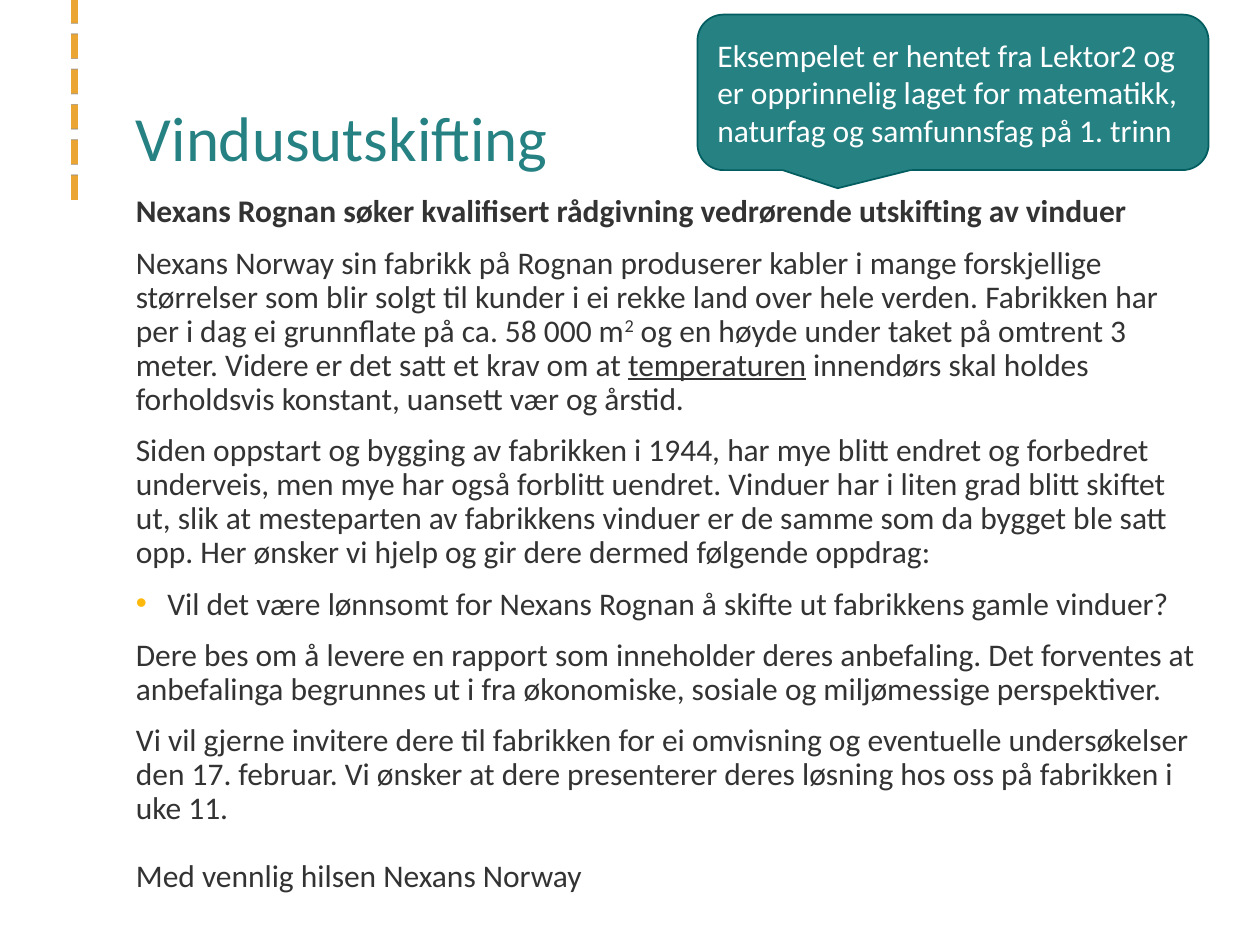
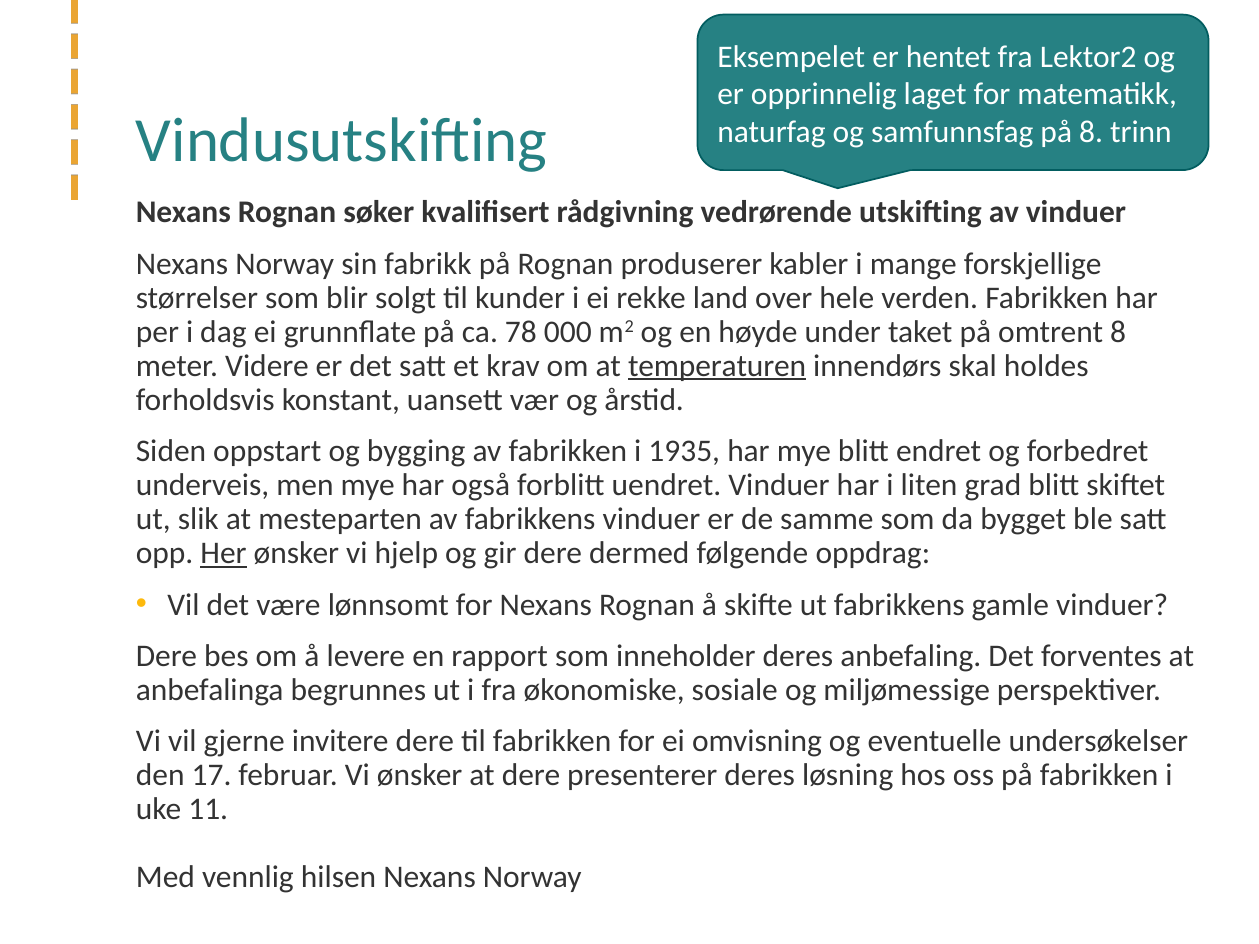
på 1: 1 -> 8
58: 58 -> 78
omtrent 3: 3 -> 8
1944: 1944 -> 1935
Her underline: none -> present
